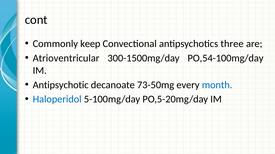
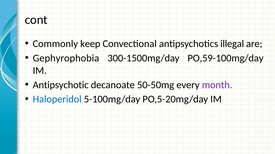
three: three -> illegal
Atrioventricular: Atrioventricular -> Gephyrophobia
PO,54-100mg/day: PO,54-100mg/day -> PO,59-100mg/day
73-50mg: 73-50mg -> 50-50mg
month colour: blue -> purple
